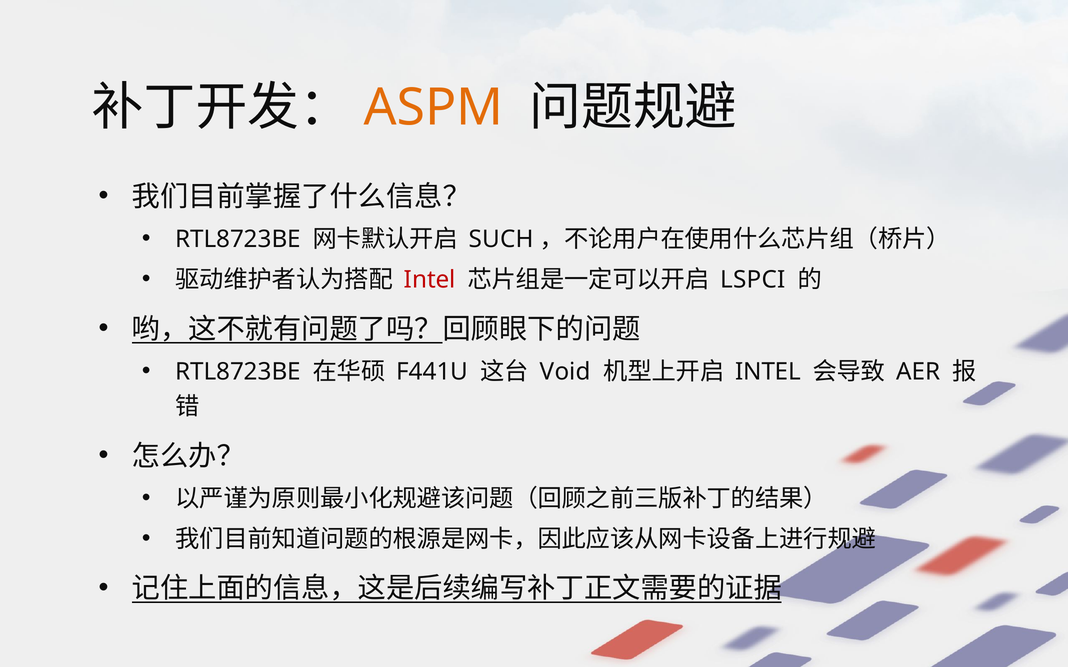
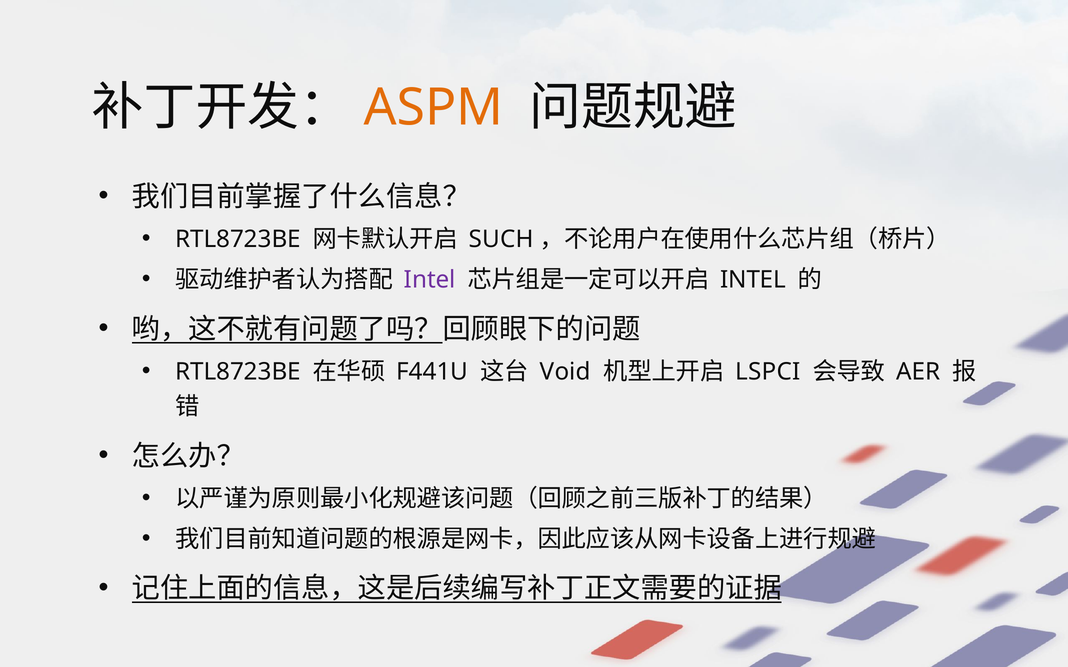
Intel at (430, 280) colour: red -> purple
LSPCI at (753, 280): LSPCI -> INTEL
INTEL at (768, 372): INTEL -> LSPCI
